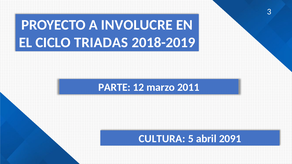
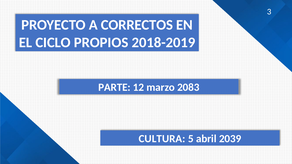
INVOLUCRE: INVOLUCRE -> CORRECTOS
TRIADAS: TRIADAS -> PROPIOS
2011: 2011 -> 2083
2091: 2091 -> 2039
